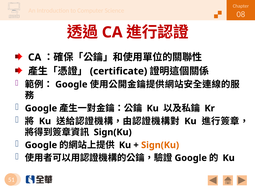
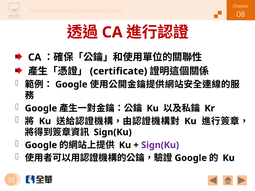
Sign(Ku at (160, 145) colour: orange -> purple
